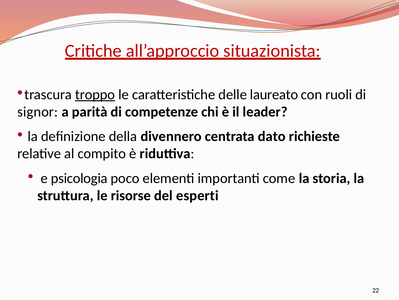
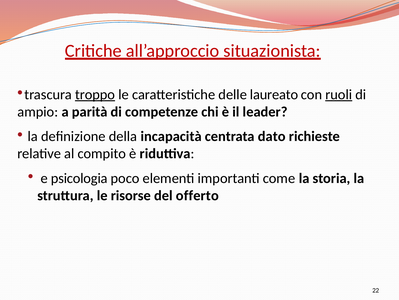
ruoli underline: none -> present
signor: signor -> ampio
divennero: divennero -> incapacità
esperti: esperti -> offerto
